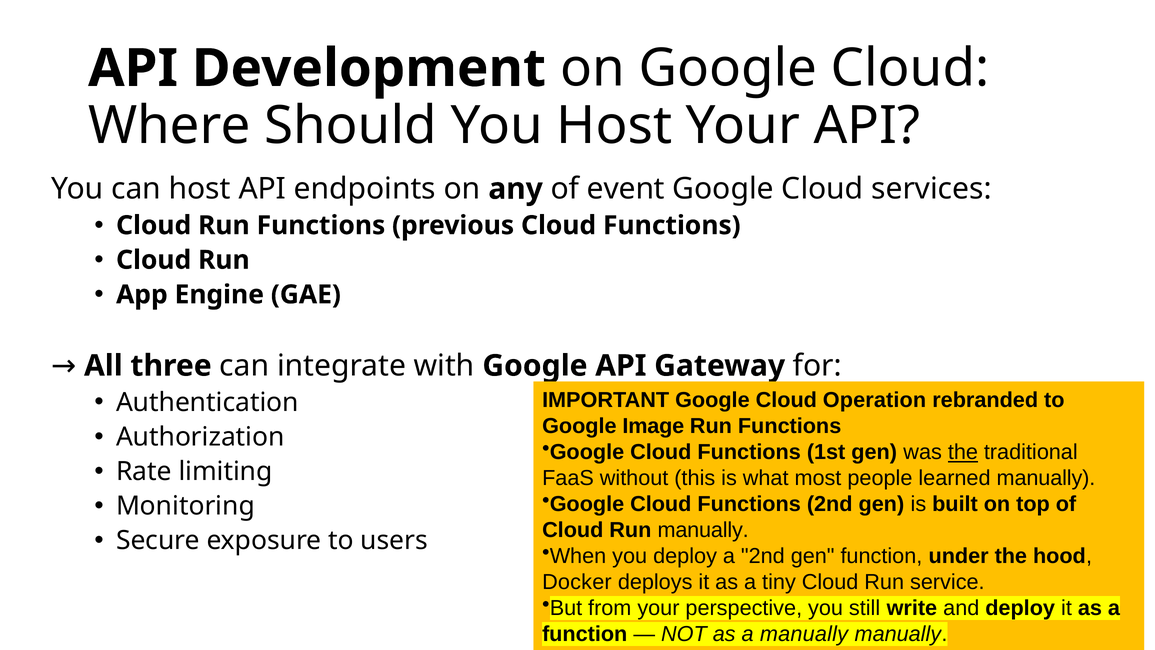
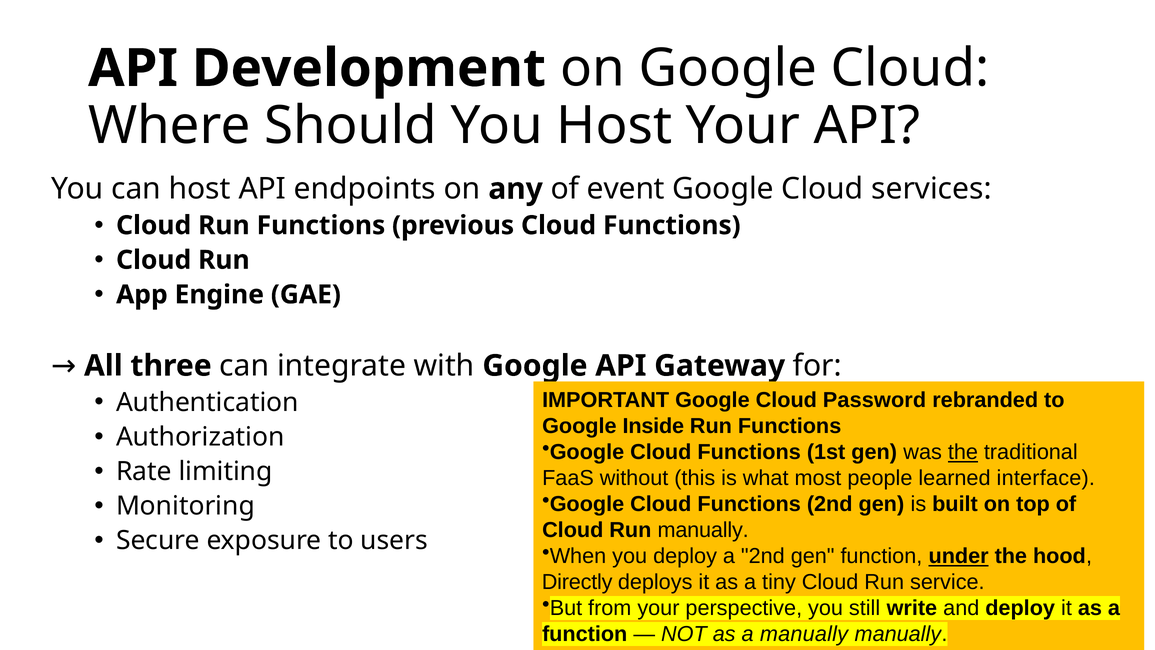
Operation: Operation -> Password
Image: Image -> Inside
learned manually: manually -> interface
under underline: none -> present
Docker: Docker -> Directly
